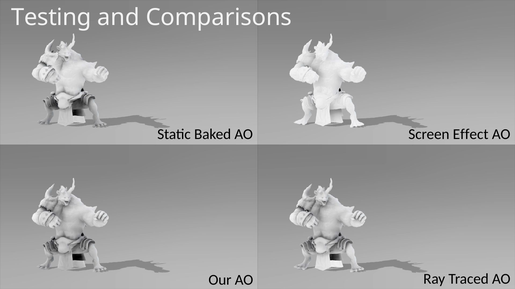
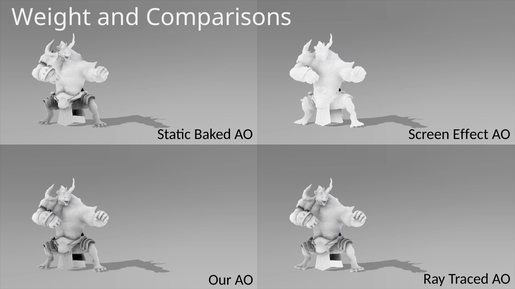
Testing: Testing -> Weight
